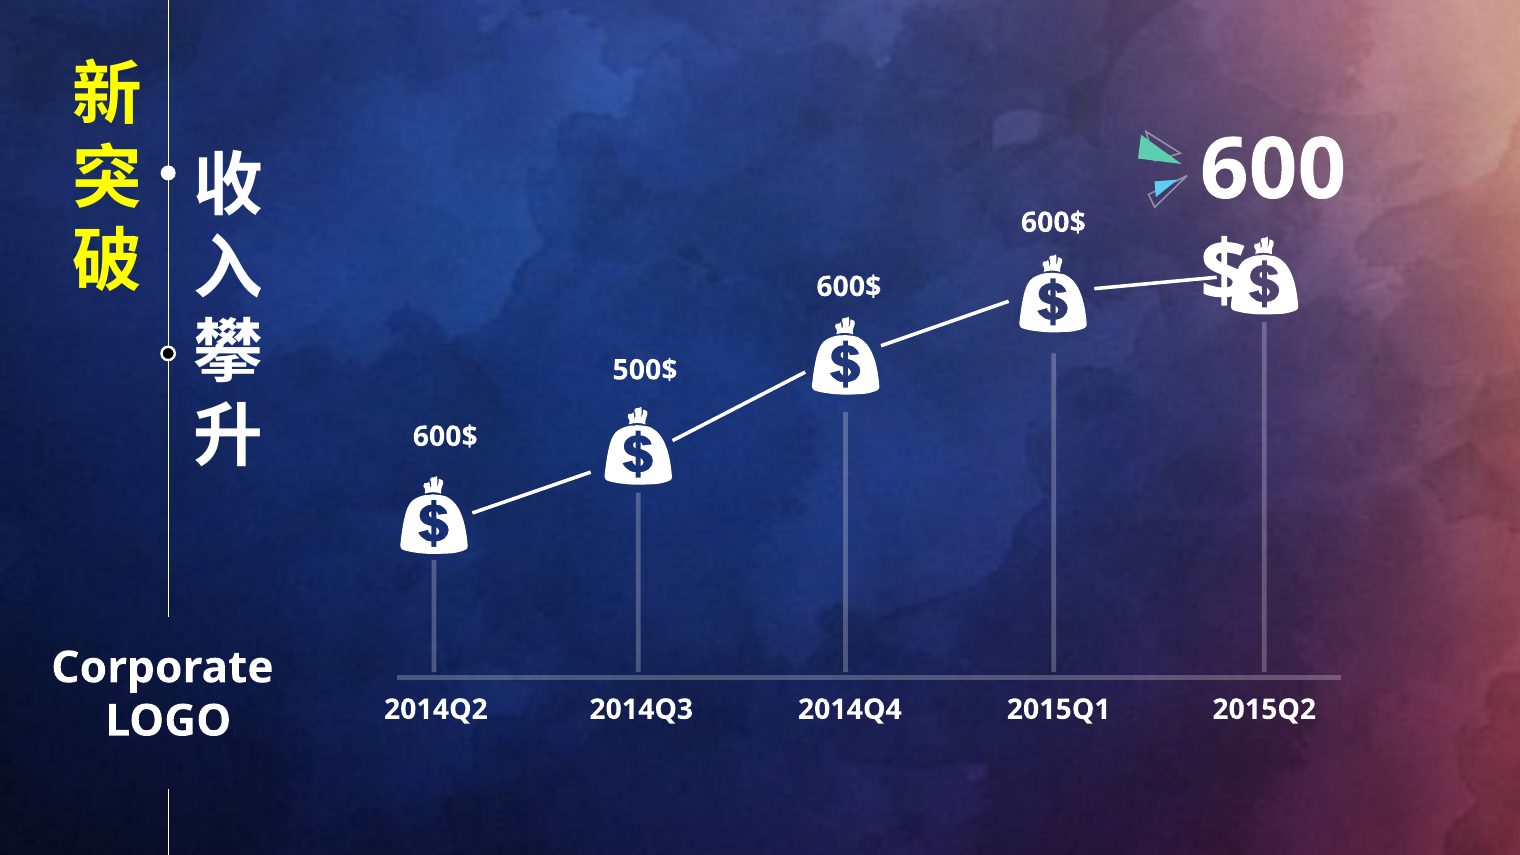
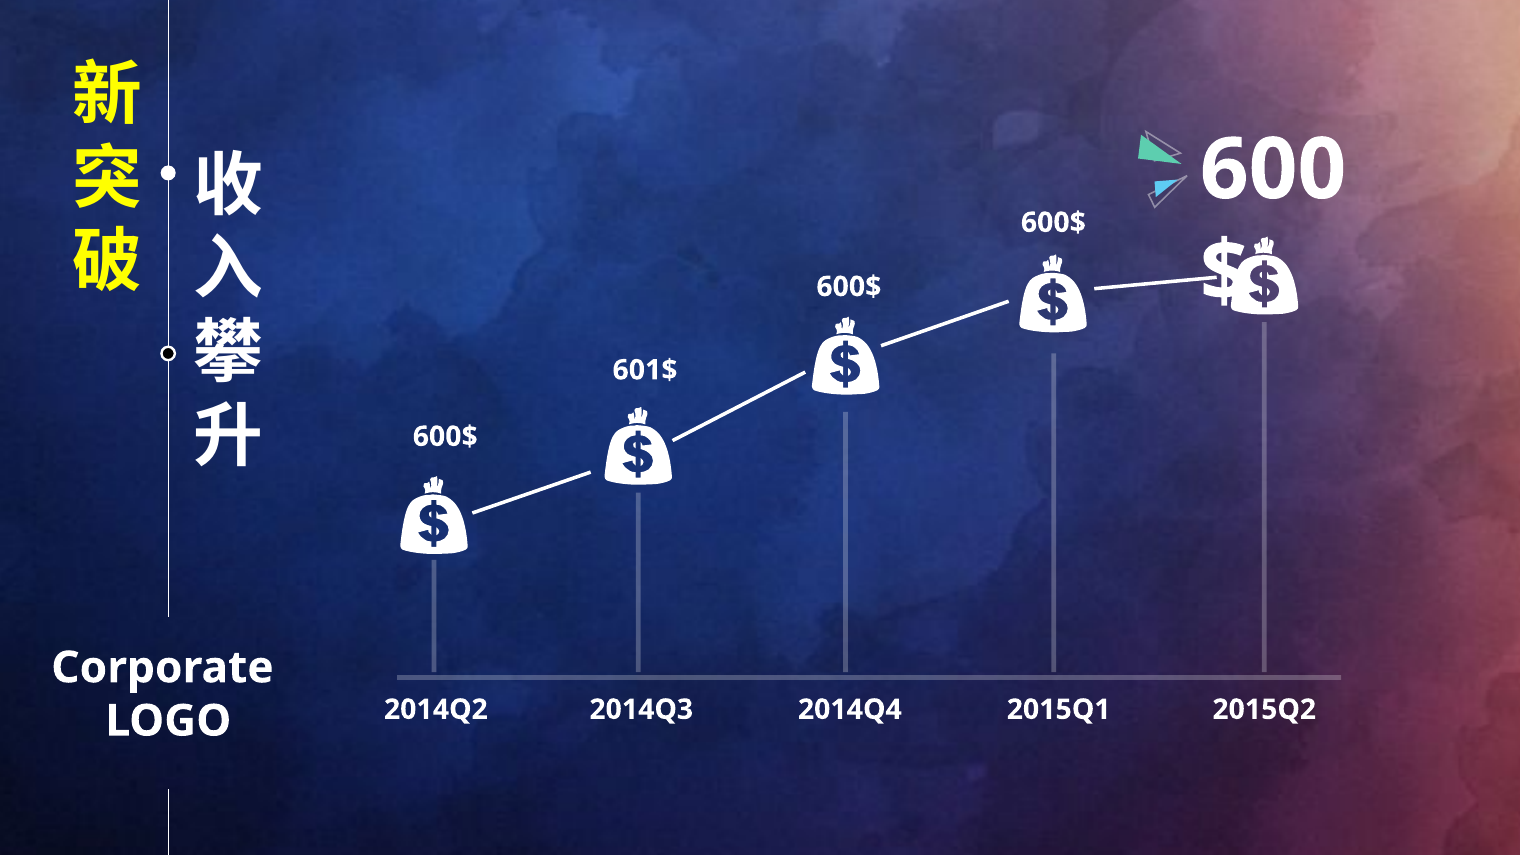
500$: 500$ -> 601$
